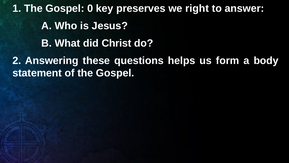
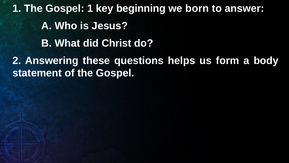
Gospel 0: 0 -> 1
preserves: preserves -> beginning
right: right -> born
